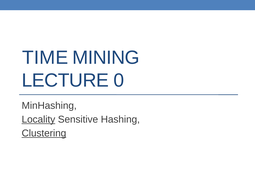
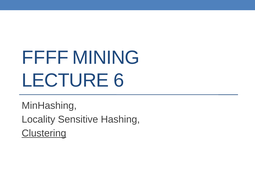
TIME: TIME -> FFFF
0: 0 -> 6
Locality underline: present -> none
